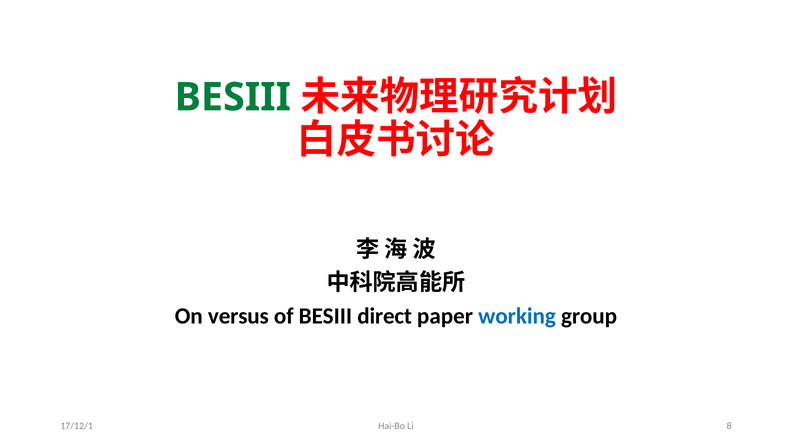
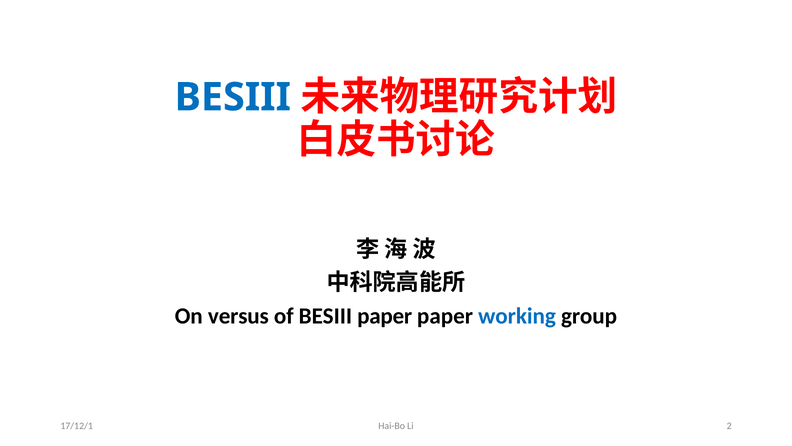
BESIII at (233, 97) colour: green -> blue
BESIII direct: direct -> paper
8: 8 -> 2
